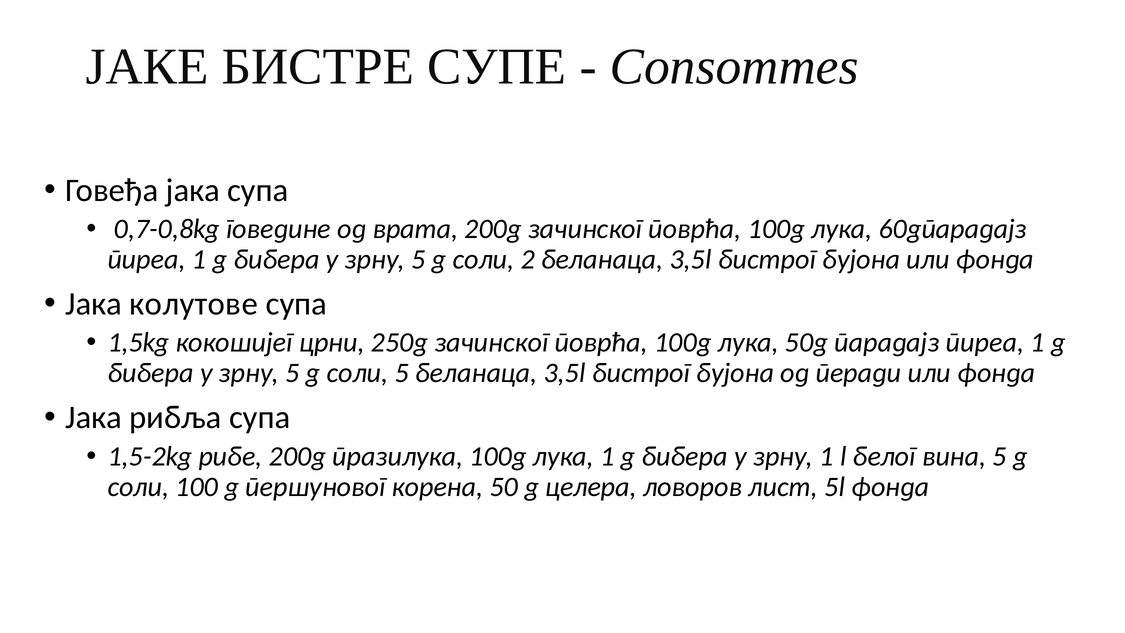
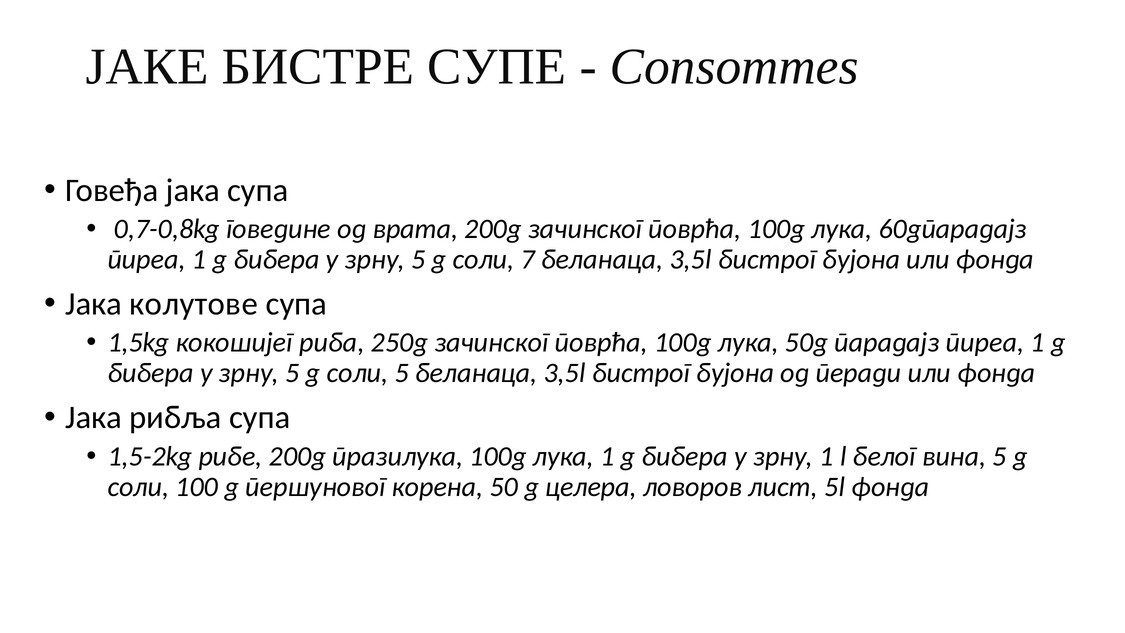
2: 2 -> 7
црни: црни -> риба
